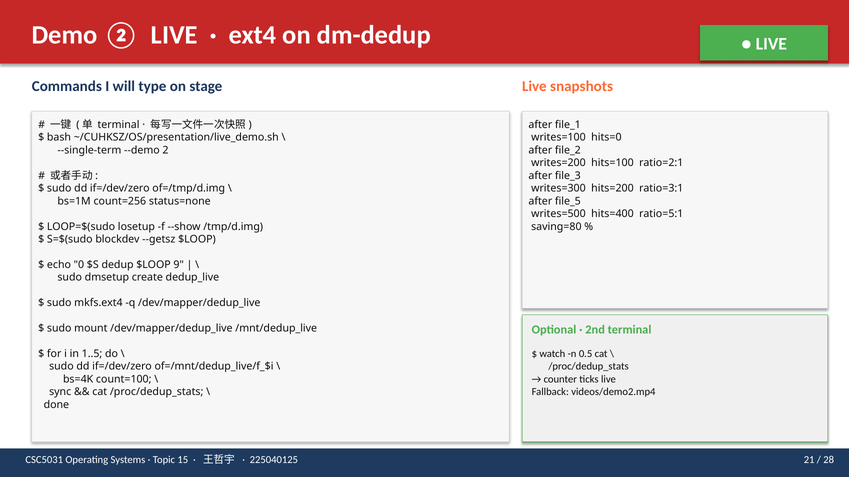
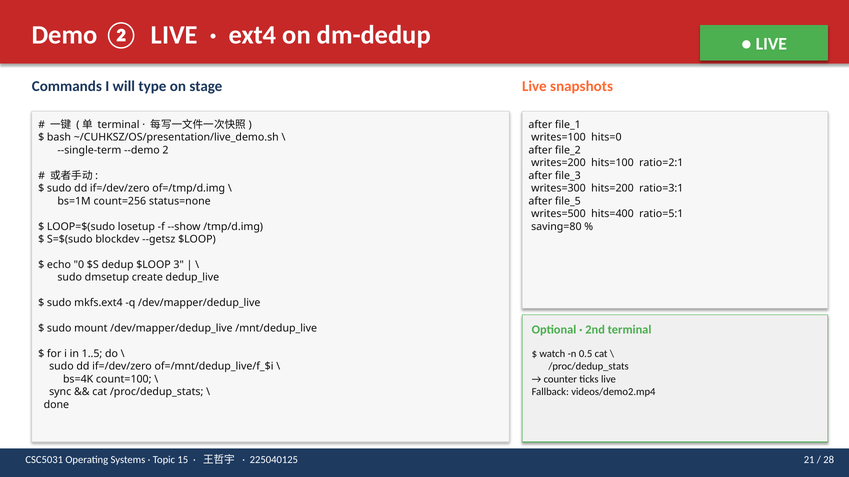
9: 9 -> 3
